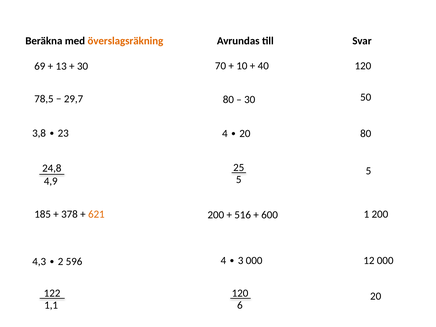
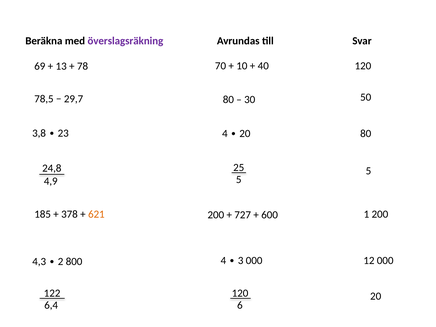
överslagsräkning colour: orange -> purple
30 at (83, 66): 30 -> 78
516: 516 -> 727
596: 596 -> 800
1,1: 1,1 -> 6,4
